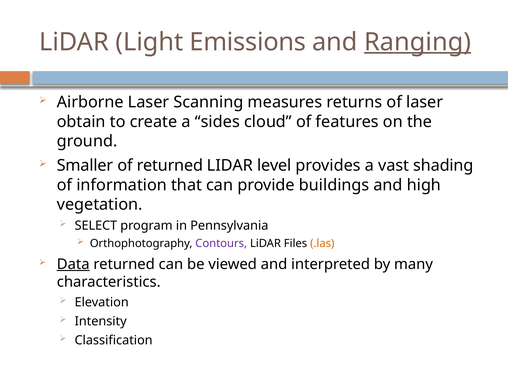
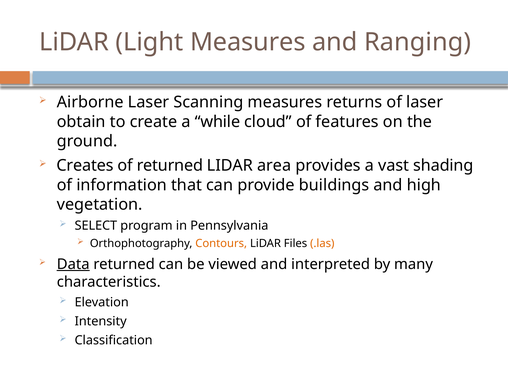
Light Emissions: Emissions -> Measures
Ranging underline: present -> none
sides: sides -> while
Smaller: Smaller -> Creates
level: level -> area
Contours colour: purple -> orange
